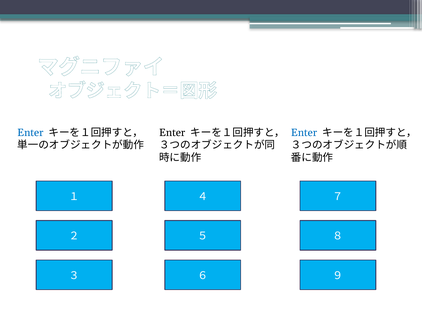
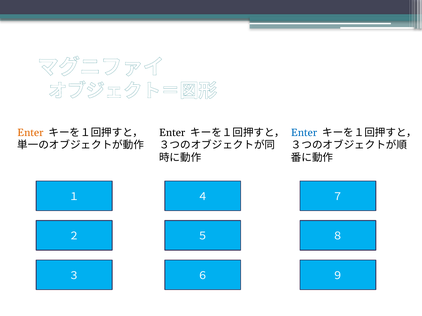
Enter at (30, 133) colour: blue -> orange
